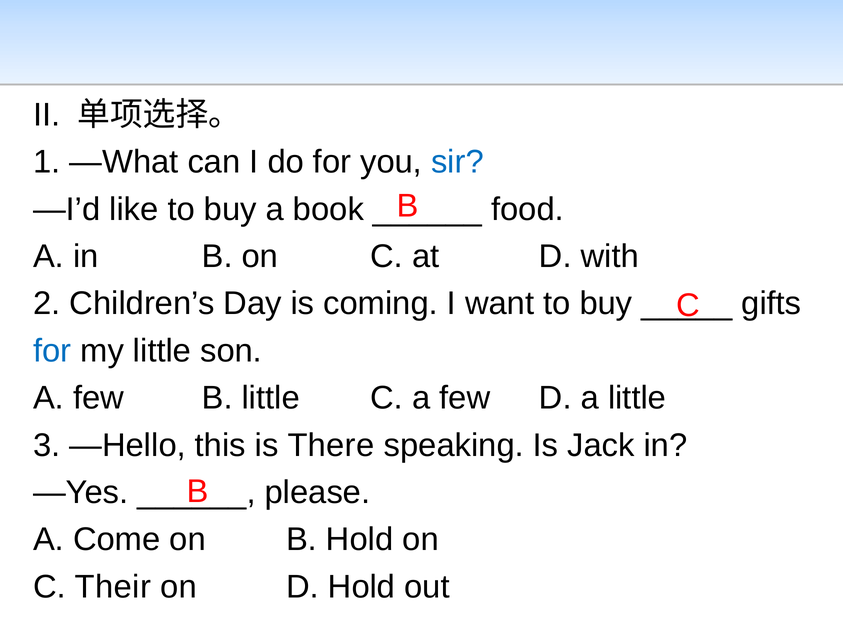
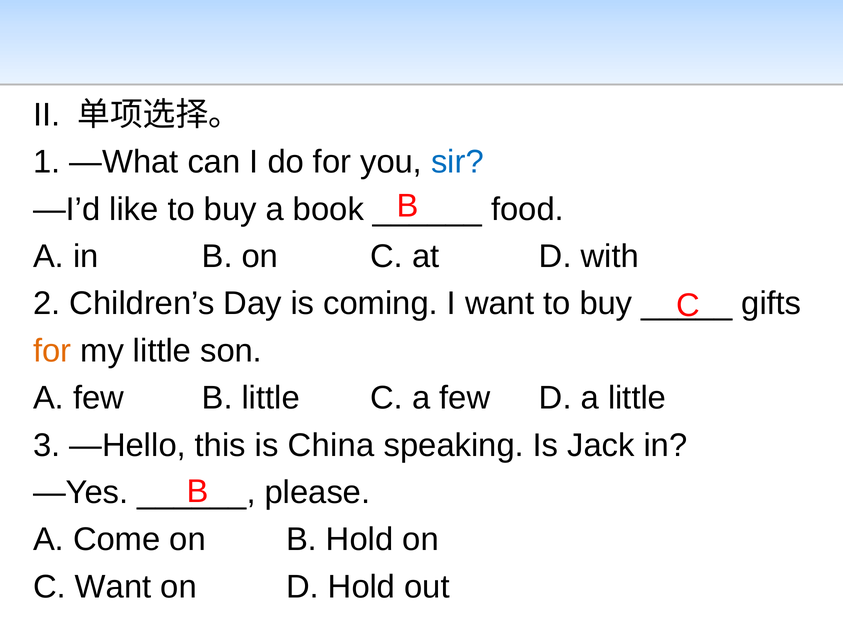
for at (52, 351) colour: blue -> orange
There: There -> China
C Their: Their -> Want
